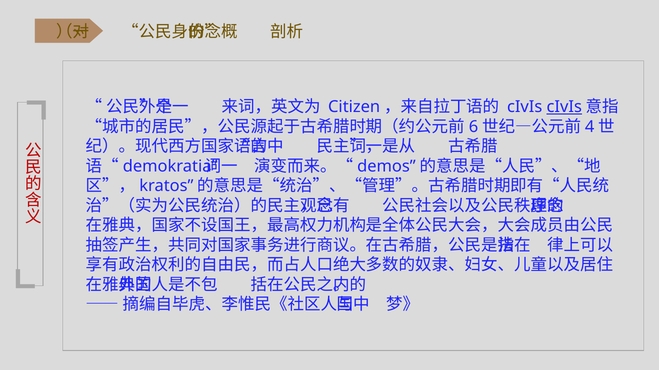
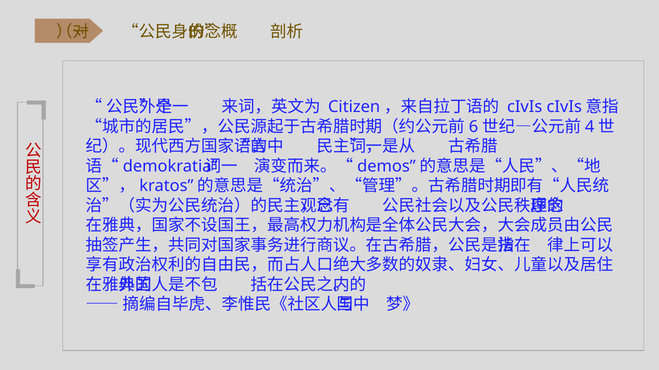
cIvIs at (564, 107) underline: present -> none
